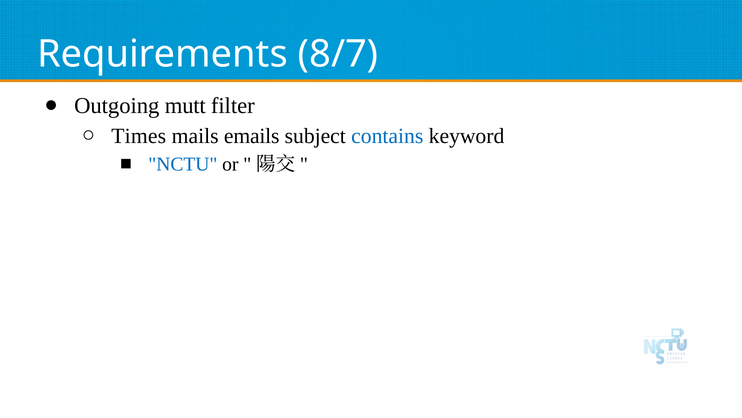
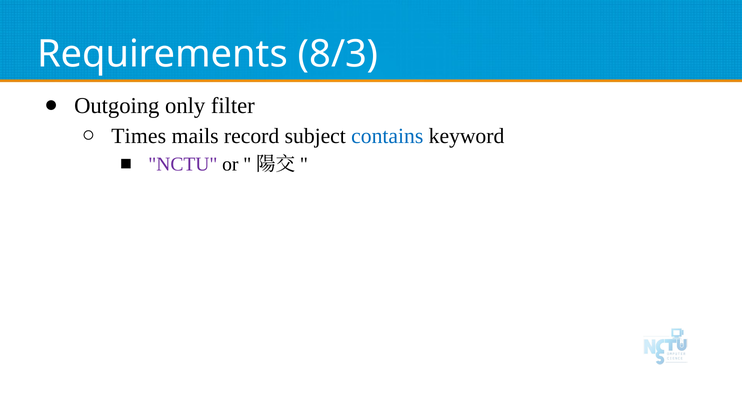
8/7: 8/7 -> 8/3
mutt: mutt -> only
emails: emails -> record
NCTU colour: blue -> purple
